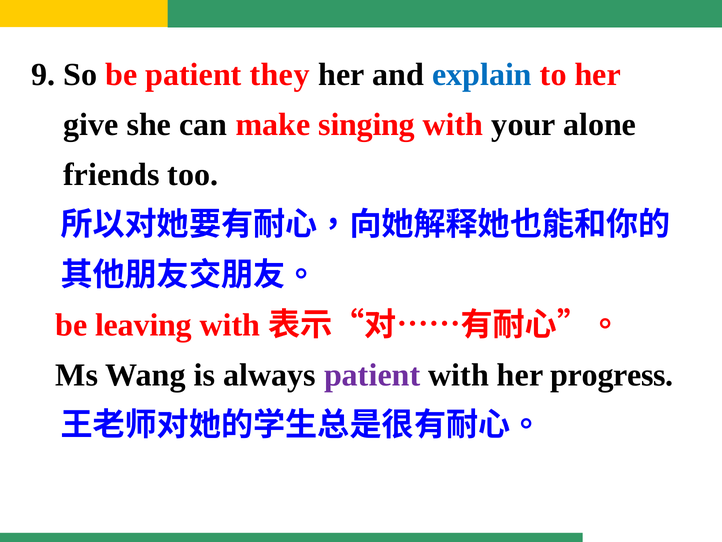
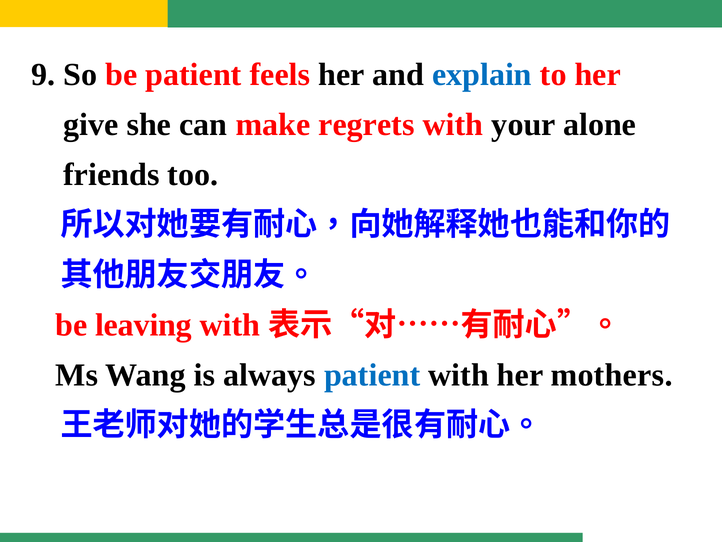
they: they -> feels
singing: singing -> regrets
patient at (372, 375) colour: purple -> blue
progress: progress -> mothers
